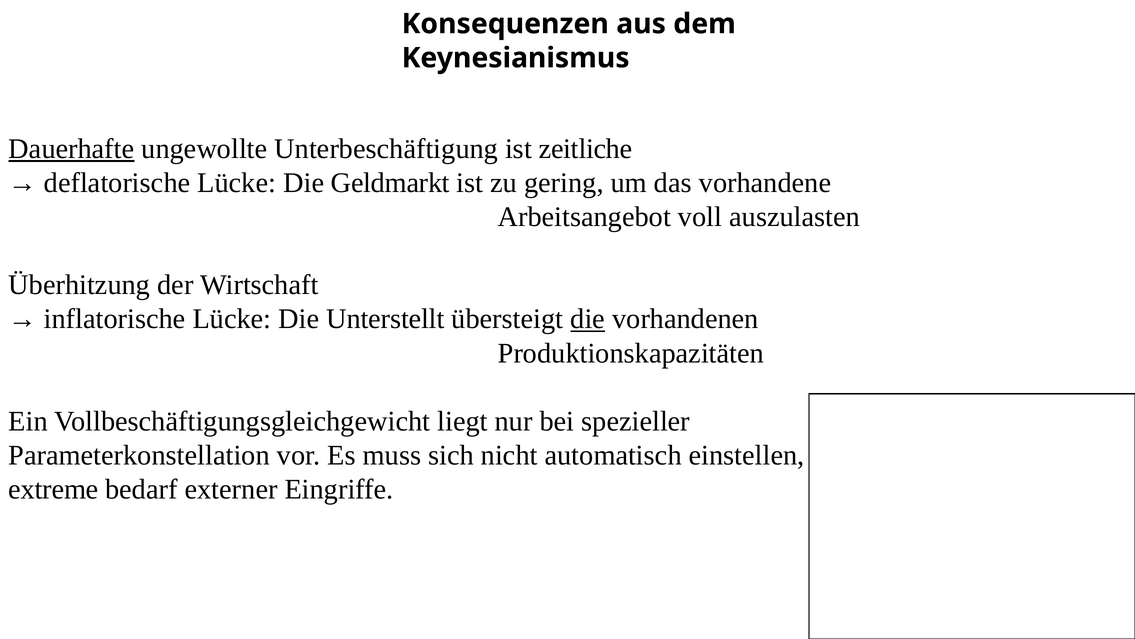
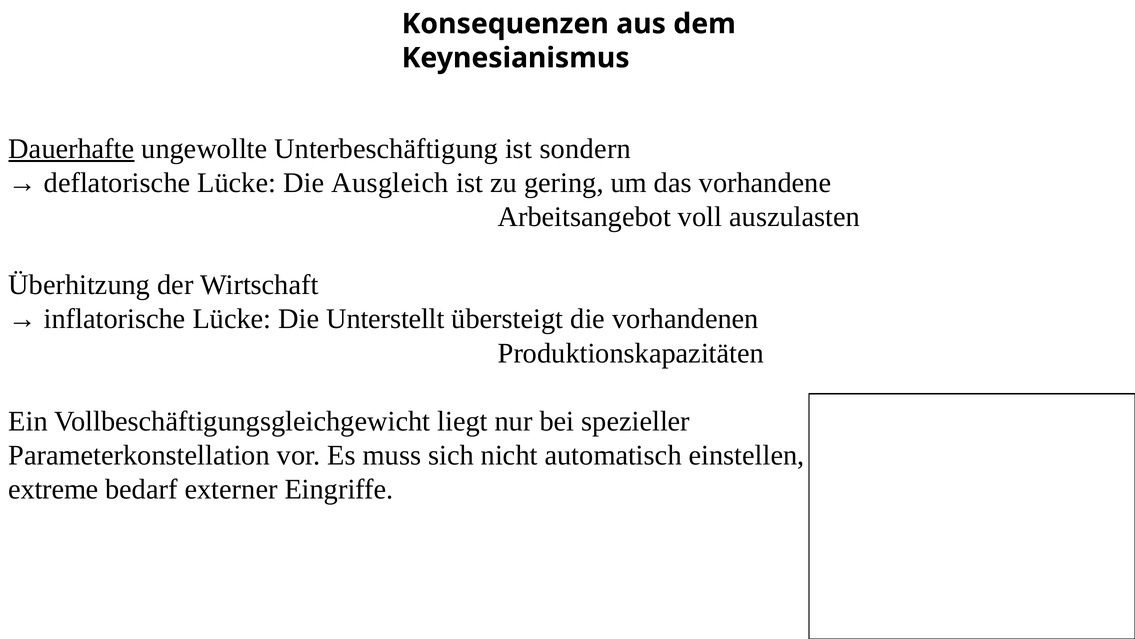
zeitliche: zeitliche -> sondern
Geldmarkt: Geldmarkt -> Ausgleich
die at (588, 319) underline: present -> none
